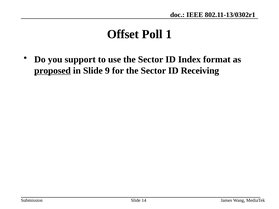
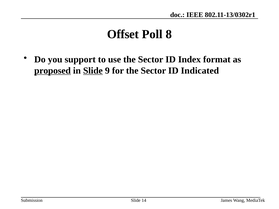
1: 1 -> 8
Slide at (93, 71) underline: none -> present
Receiving: Receiving -> Indicated
